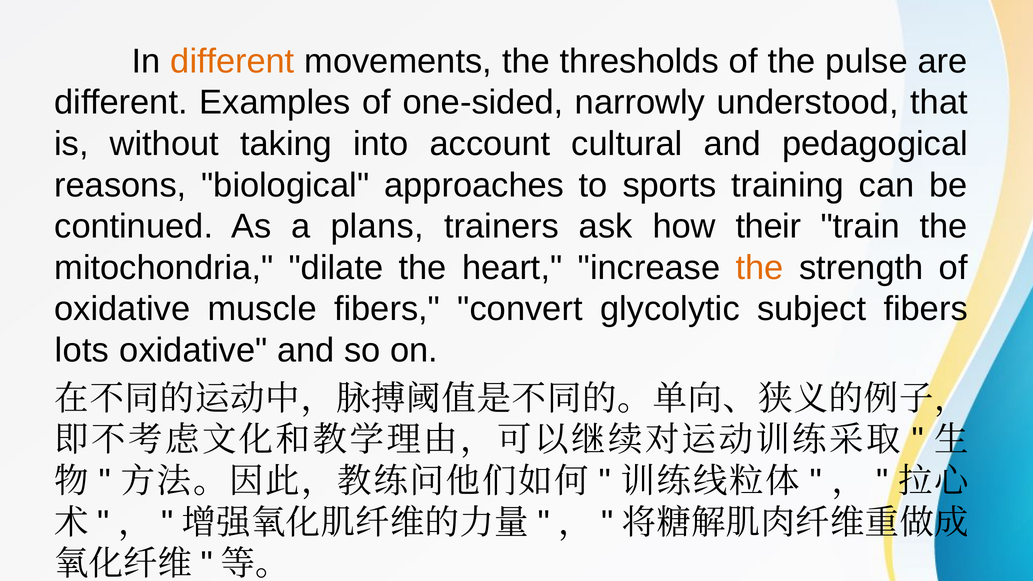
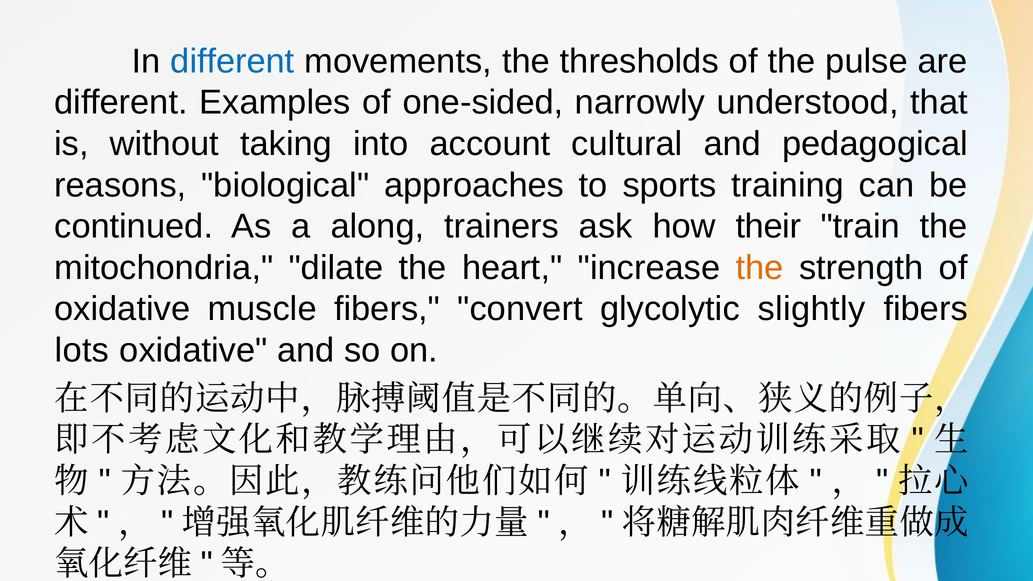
different at (232, 61) colour: orange -> blue
plans: plans -> along
subject: subject -> slightly
